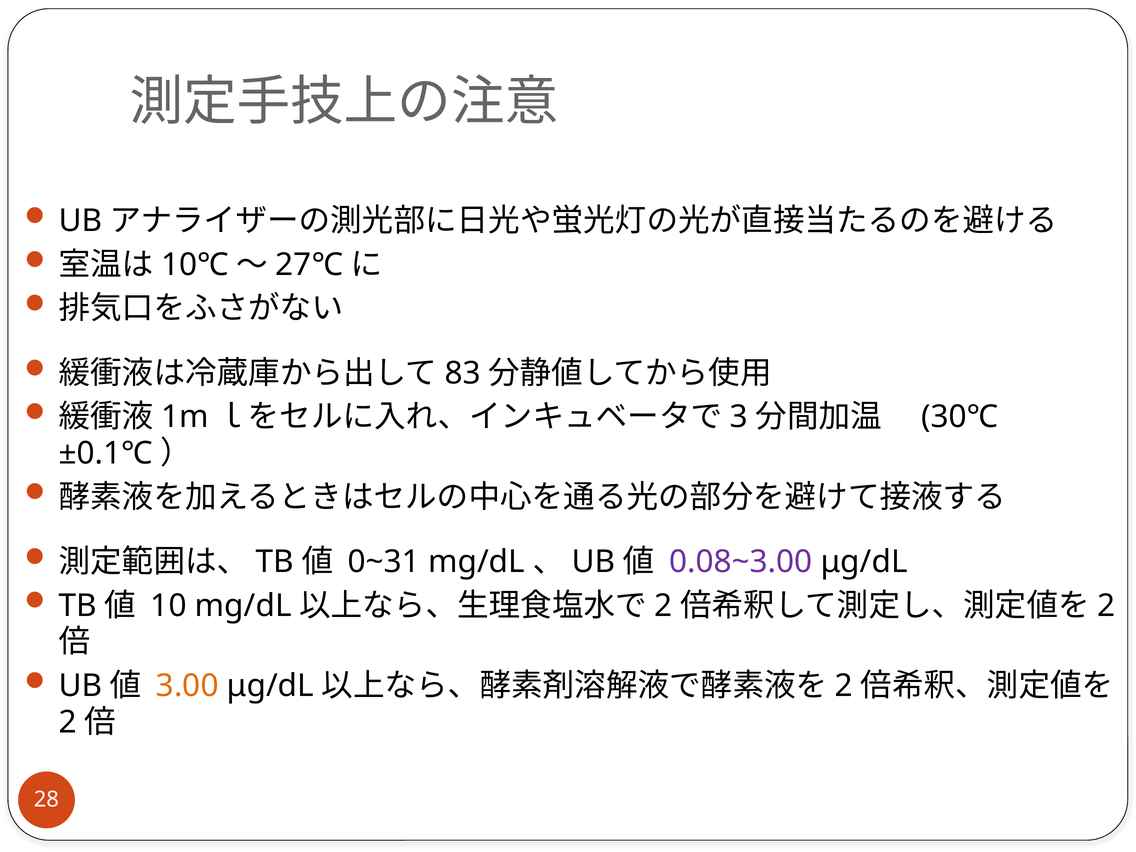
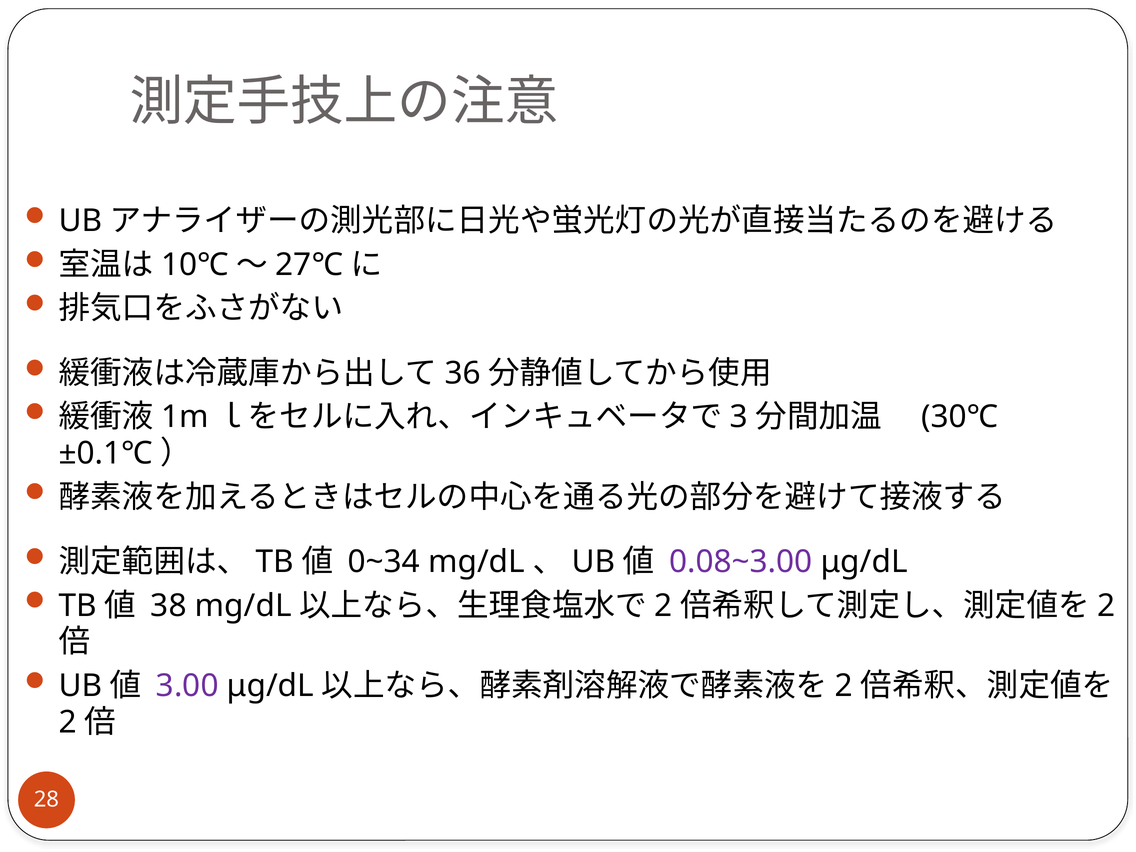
83: 83 -> 36
0~31: 0~31 -> 0~34
10: 10 -> 38
3.00 colour: orange -> purple
